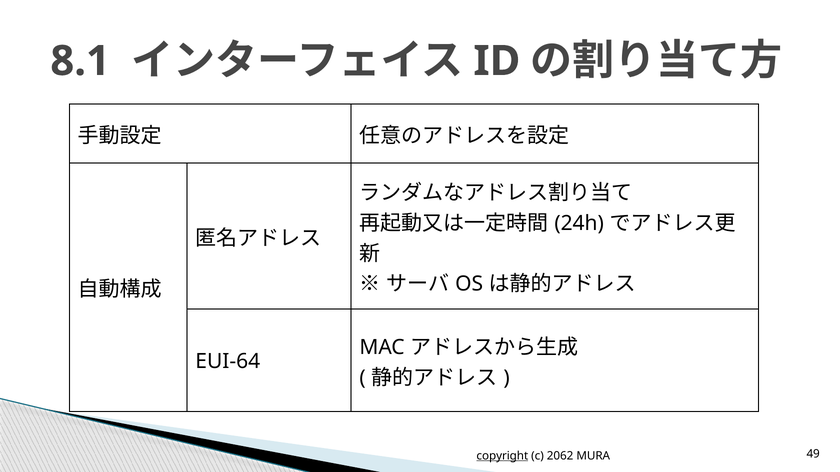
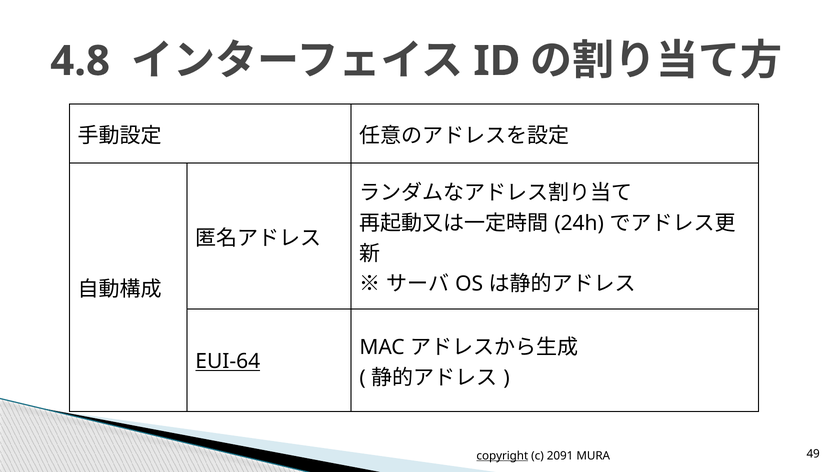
8.1: 8.1 -> 4.8
EUI-64 underline: none -> present
2062: 2062 -> 2091
